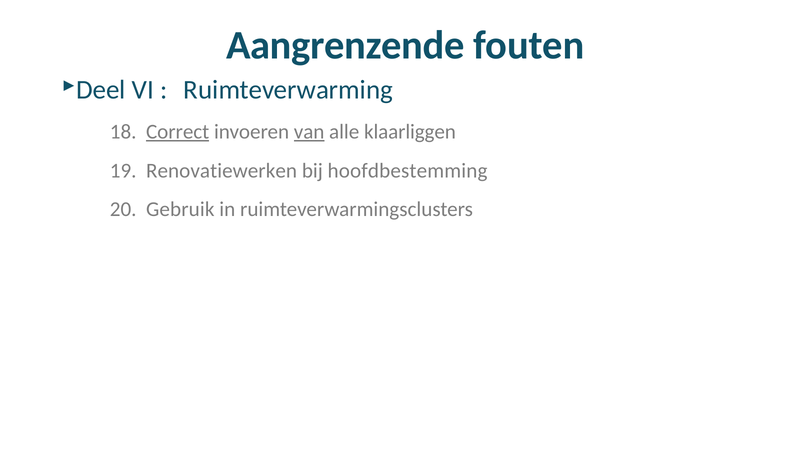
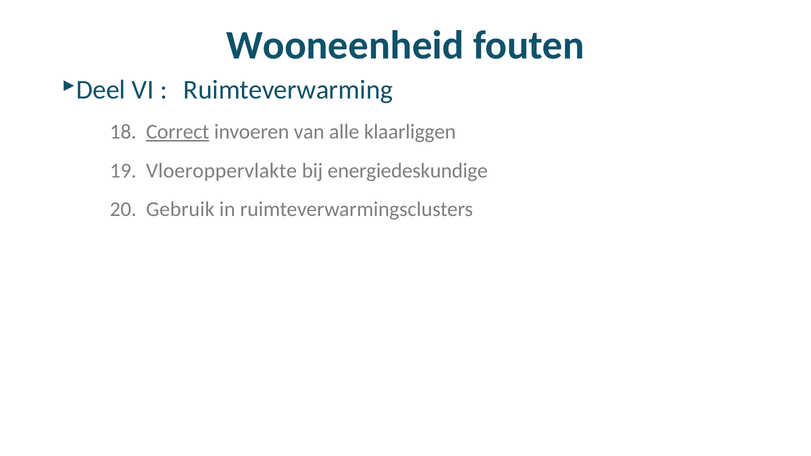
Aangrenzende: Aangrenzende -> Wooneenheid
van underline: present -> none
Renovatiewerken: Renovatiewerken -> Vloeroppervlakte
hoofdbestemming: hoofdbestemming -> energiedeskundige
